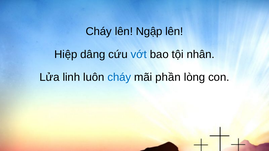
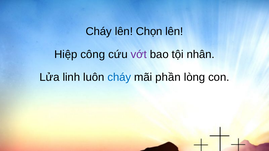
Ngập: Ngập -> Chọn
dâng: dâng -> công
vớt colour: blue -> purple
